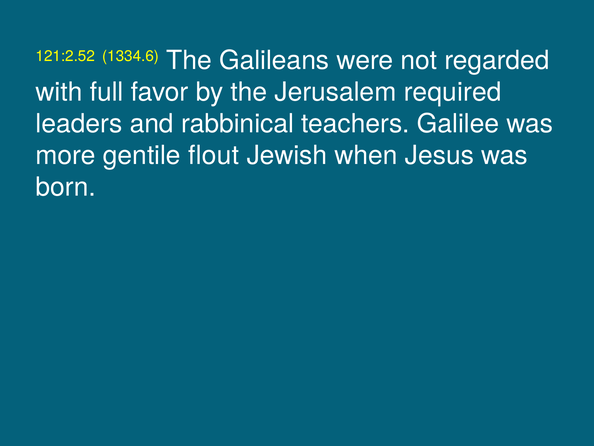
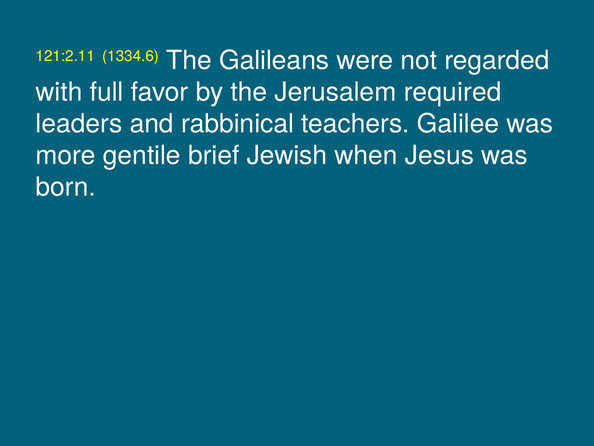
121:2.52: 121:2.52 -> 121:2.11
flout: flout -> brief
